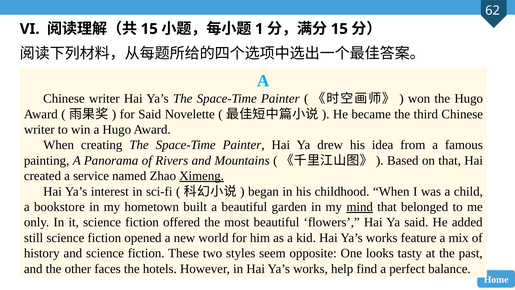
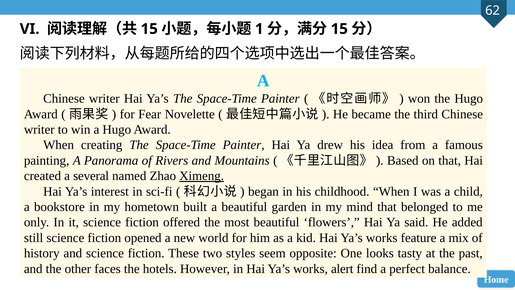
for Said: Said -> Fear
service: service -> several
mind underline: present -> none
help: help -> alert
